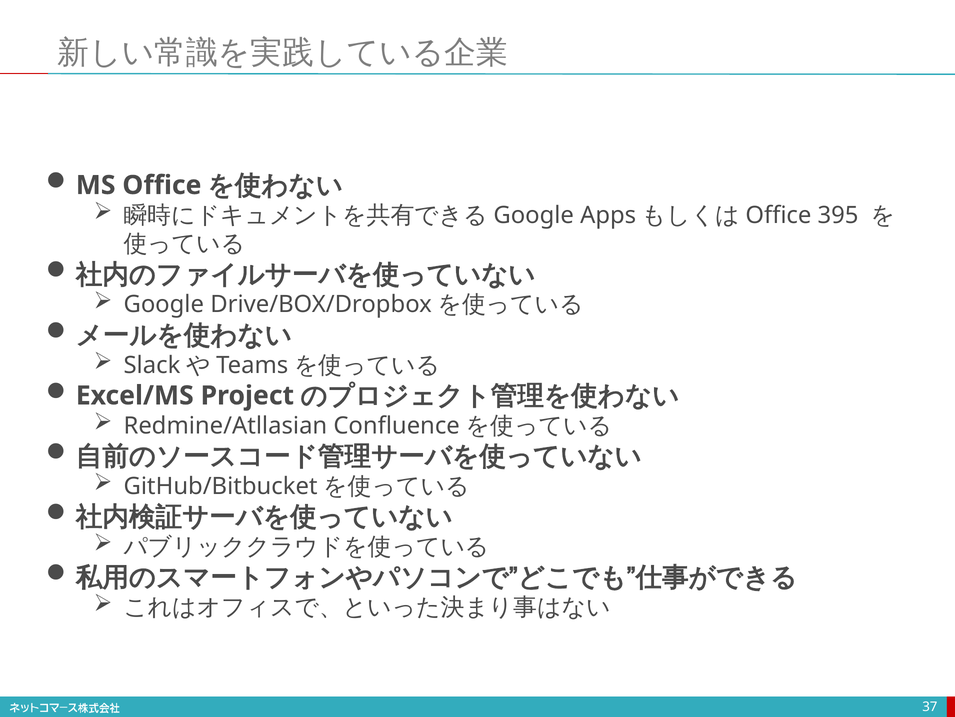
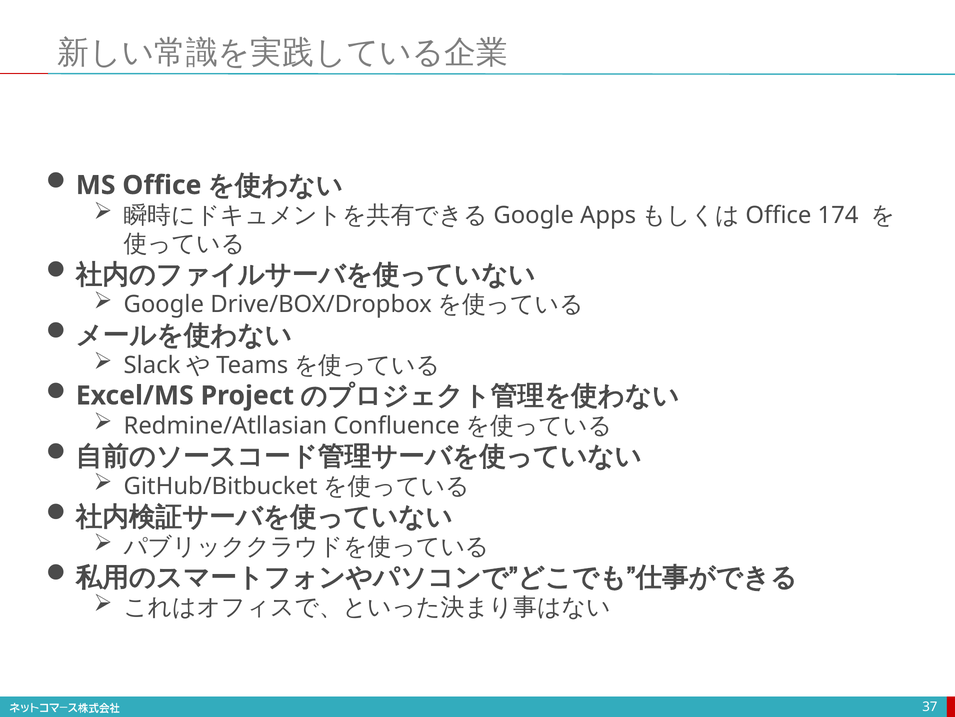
395: 395 -> 174
